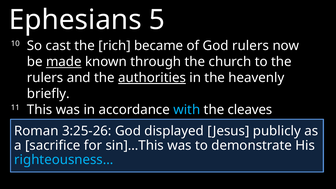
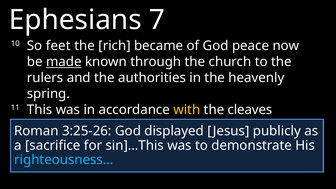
5: 5 -> 7
cast: cast -> feet
God rulers: rulers -> peace
authorities underline: present -> none
briefly: briefly -> spring
with colour: light blue -> yellow
